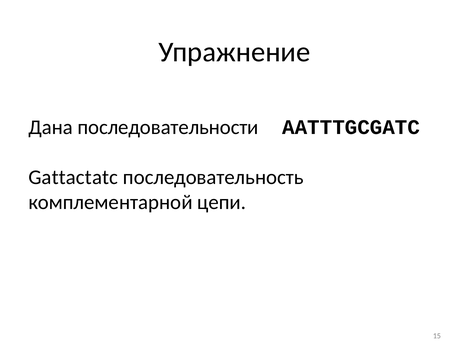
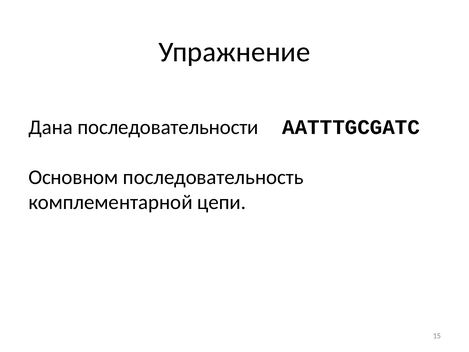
Gattactatc: Gattactatc -> Основном
